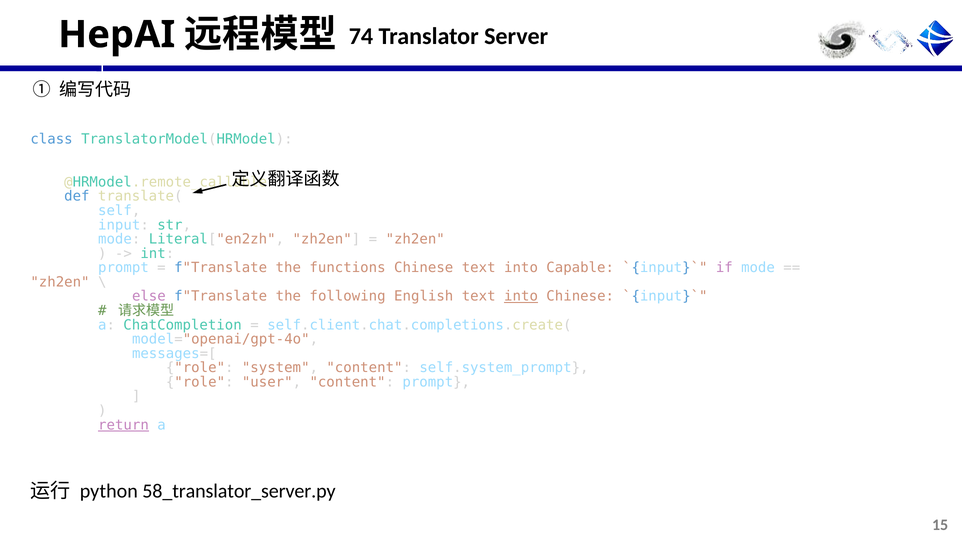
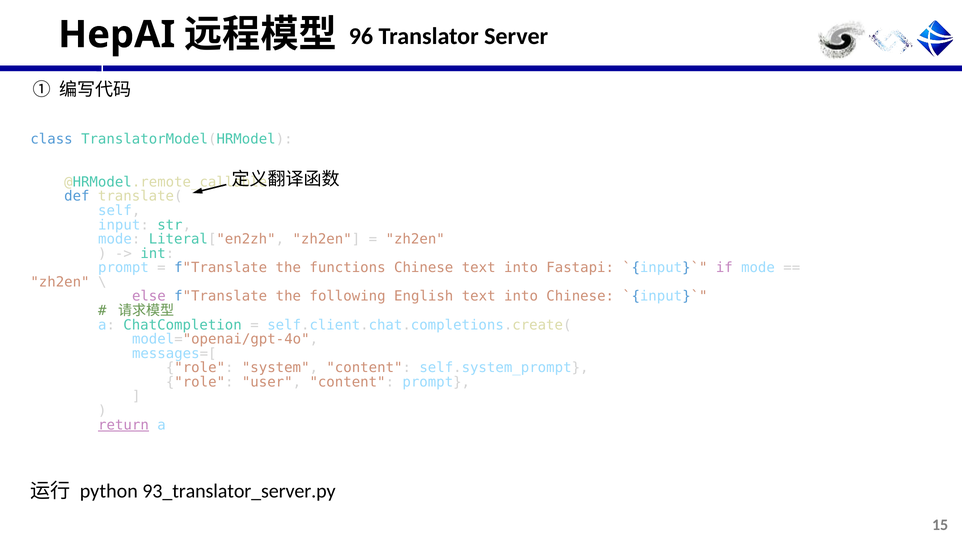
74: 74 -> 96
Capable: Capable -> Fastapi
into at (521, 296) underline: present -> none
58_translator_server.py: 58_translator_server.py -> 93_translator_server.py
